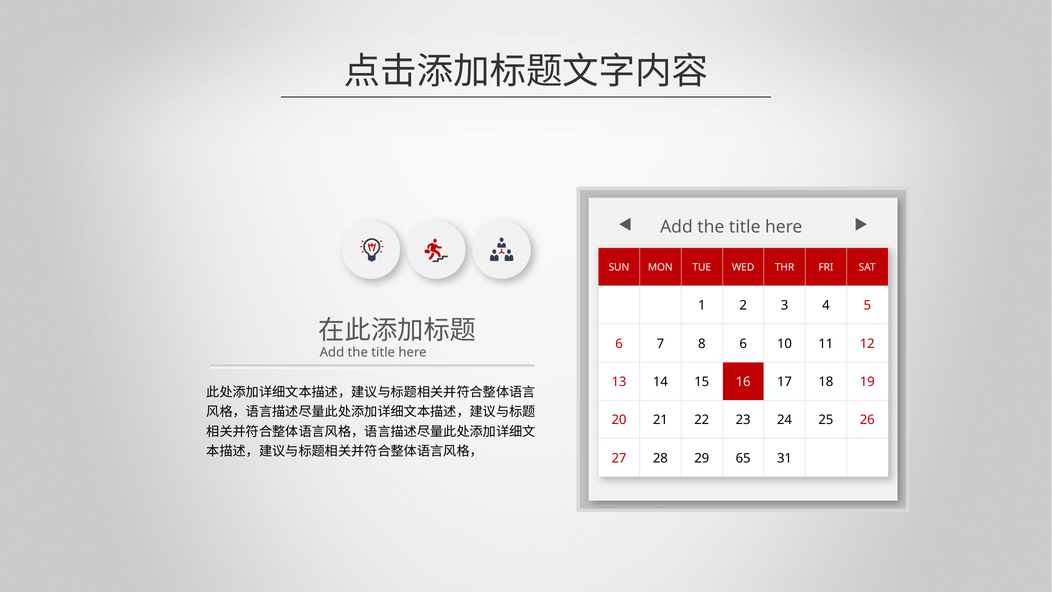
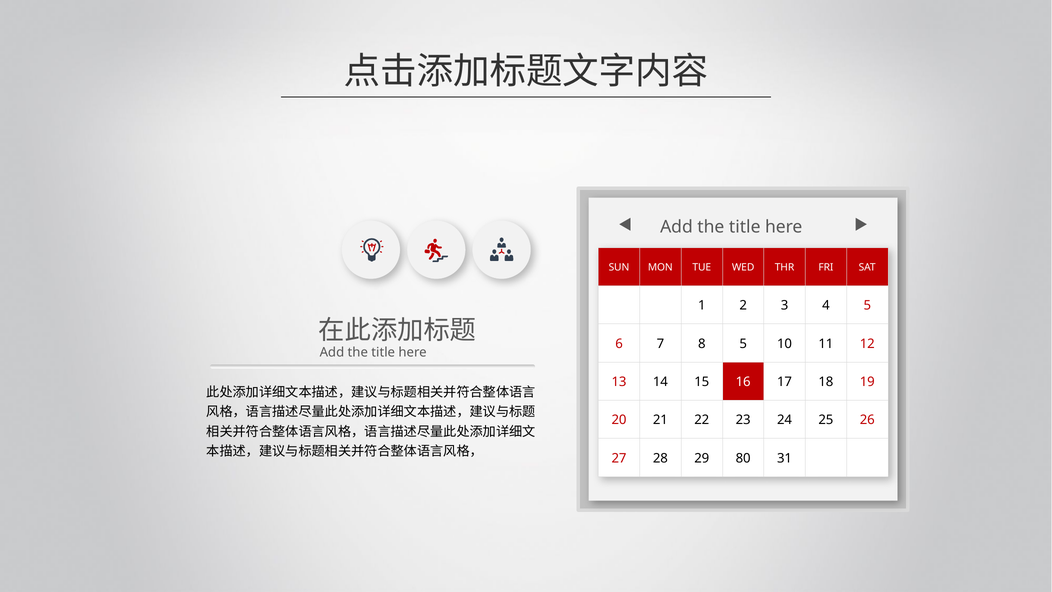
8 6: 6 -> 5
65: 65 -> 80
